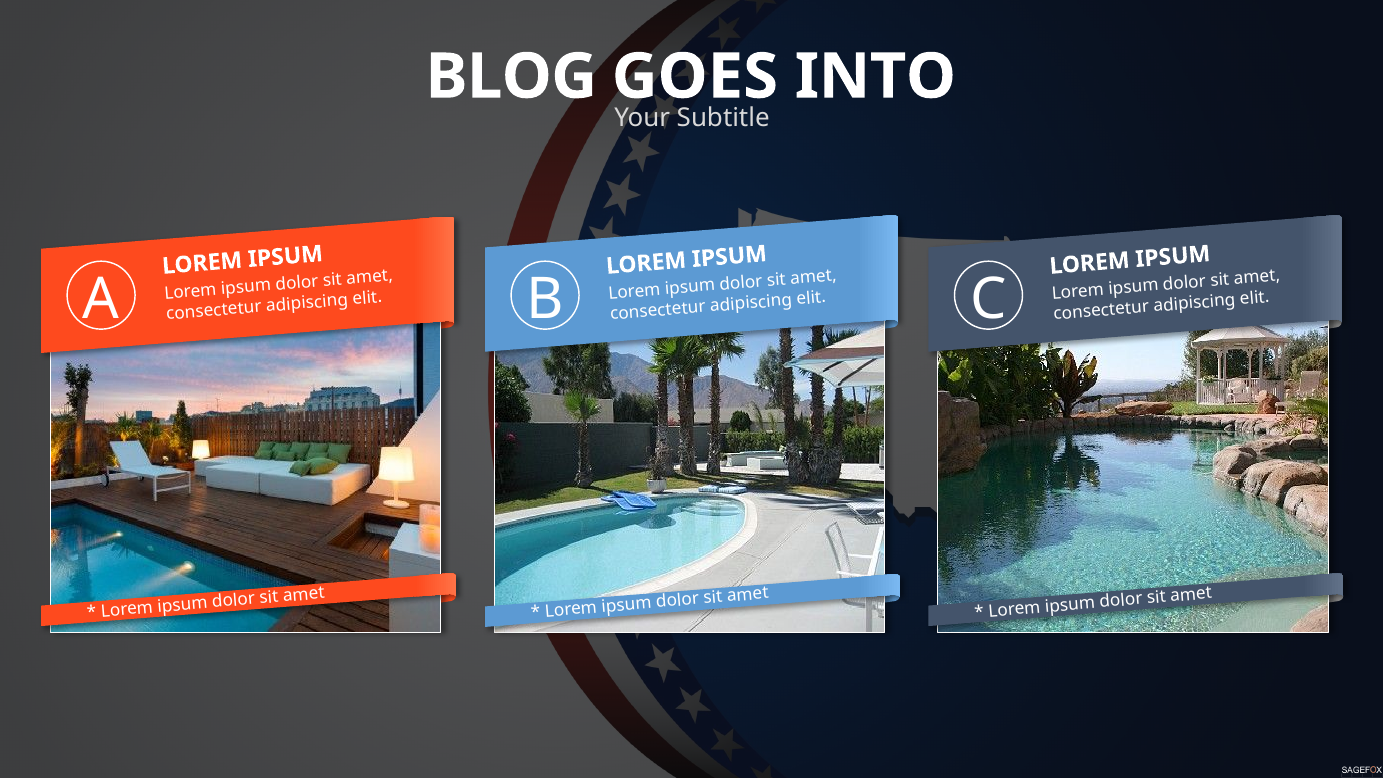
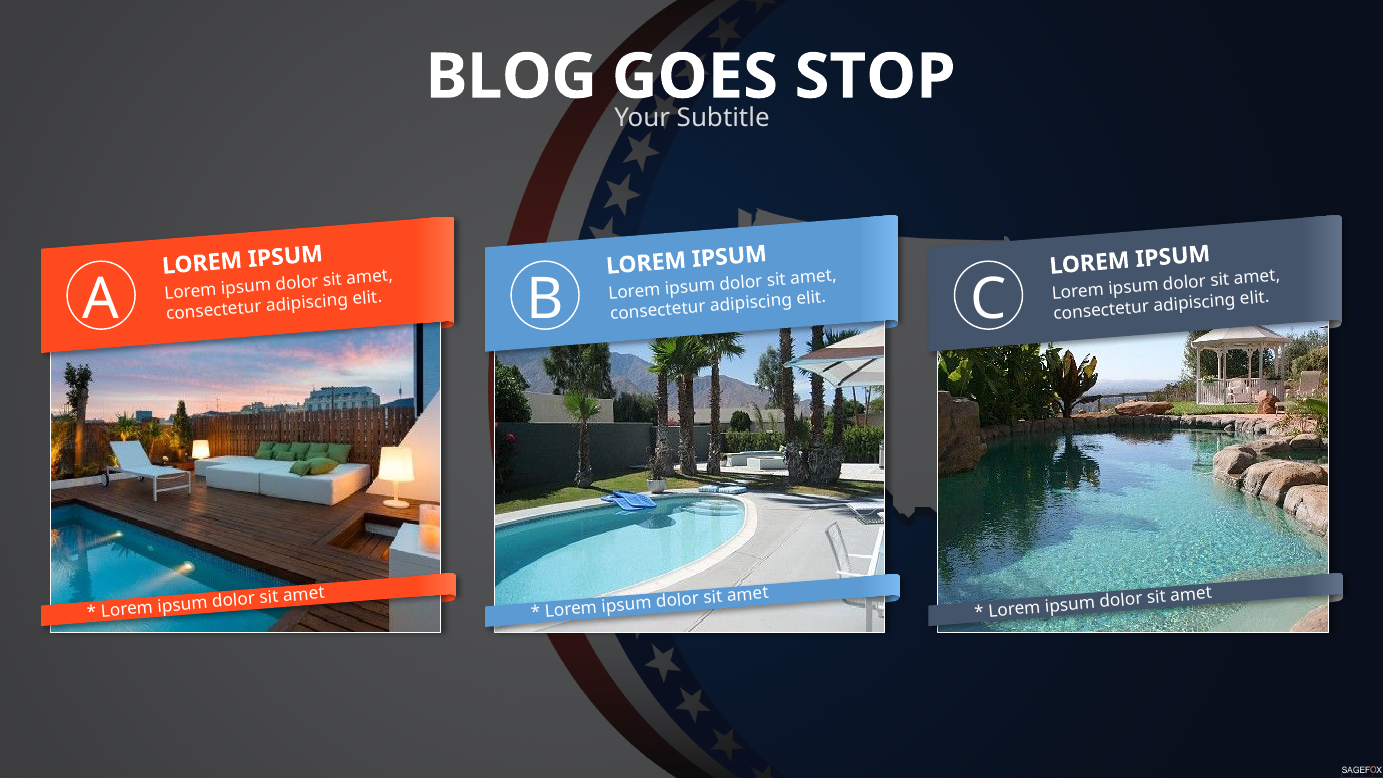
INTO: INTO -> STOP
